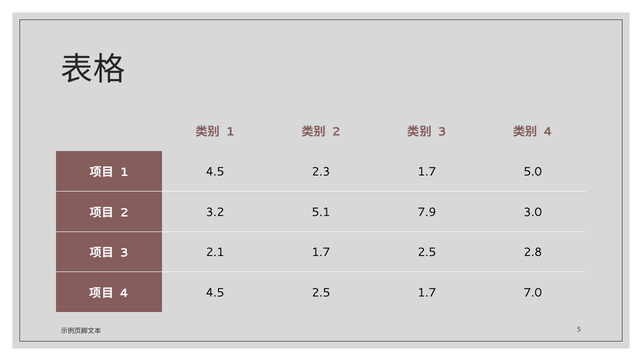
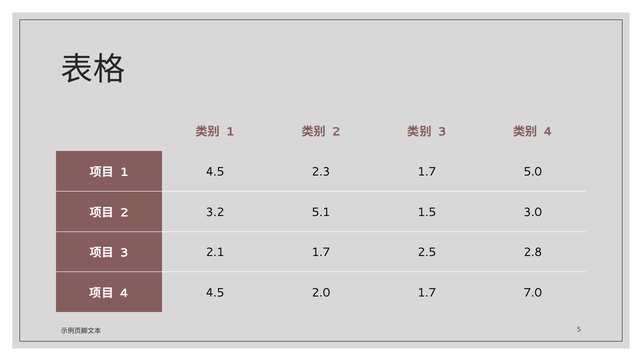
7.9​: 7.9​ -> 1.5​
4.5​ 2.5​: 2.5​ -> 2.0​
